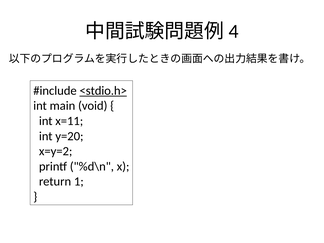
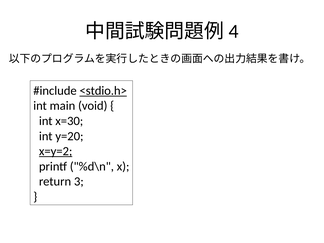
x=11: x=11 -> x=30
x=y=2 underline: none -> present
1: 1 -> 3
